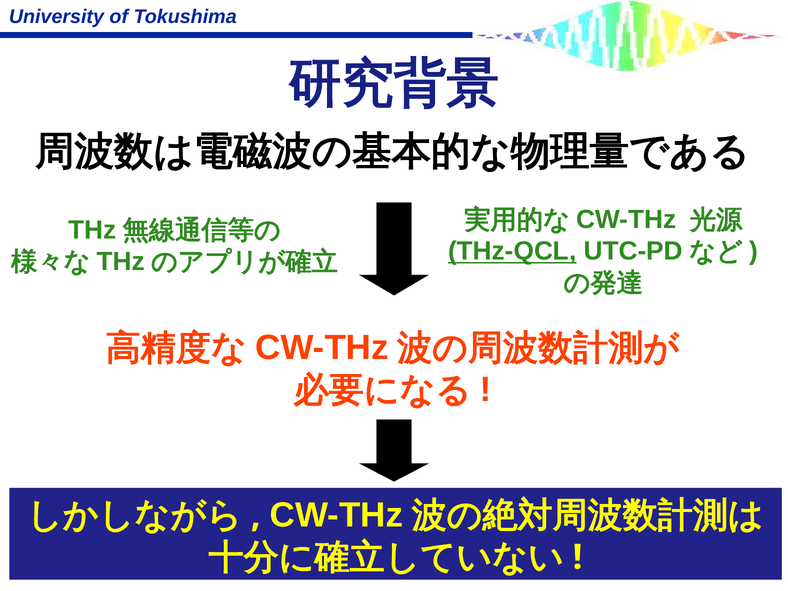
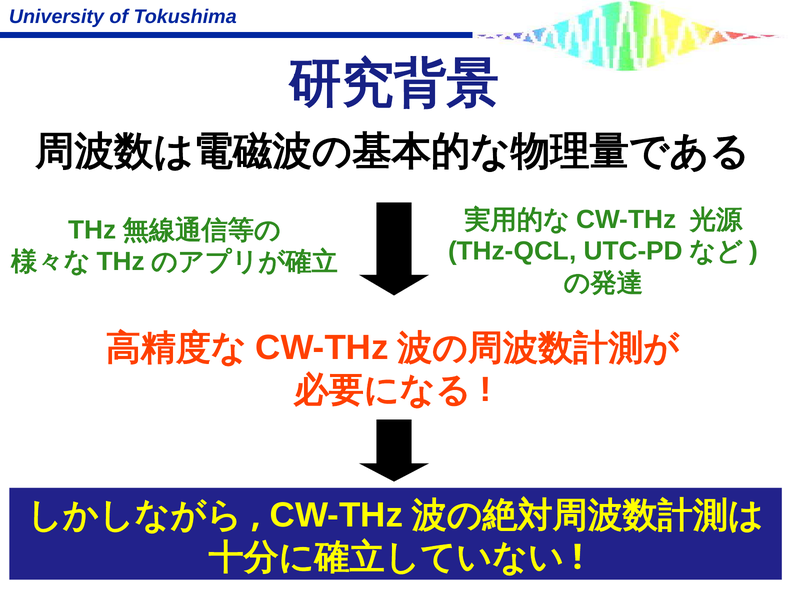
THz-QCL underline: present -> none
